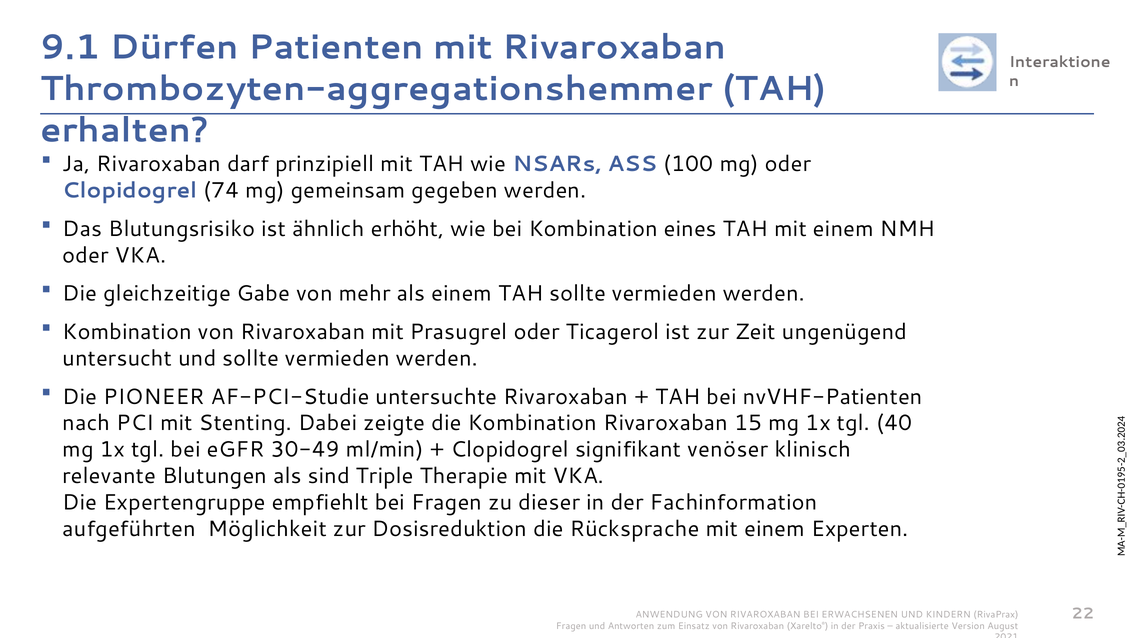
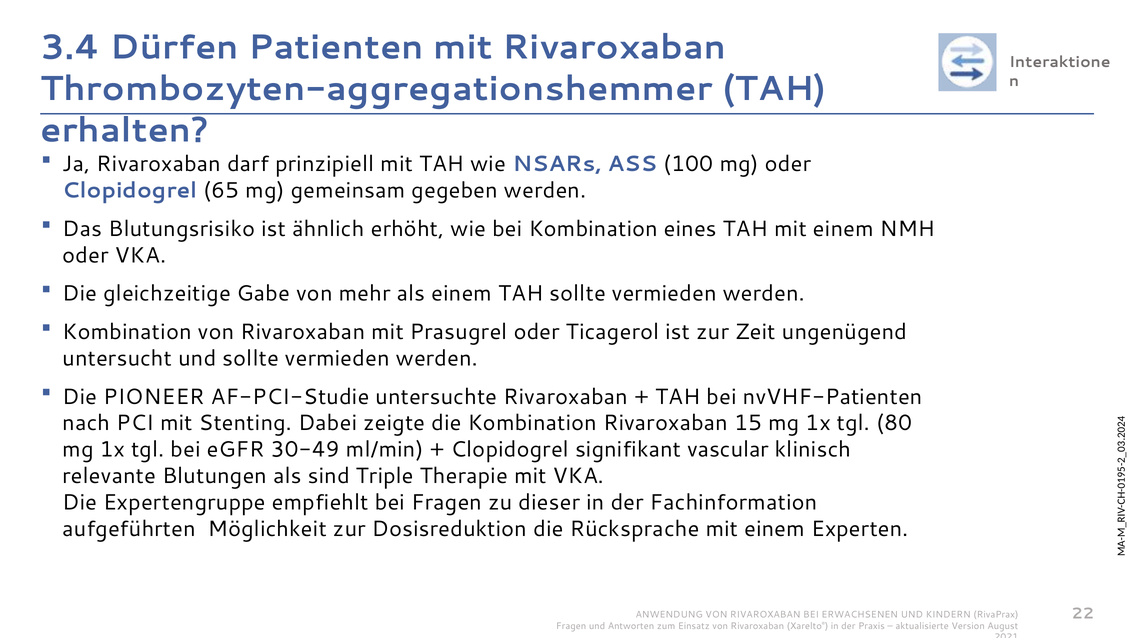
9.1: 9.1 -> 3.4
74: 74 -> 65
40: 40 -> 80
venöser: venöser -> vascular
